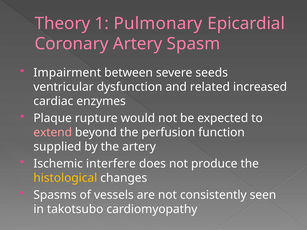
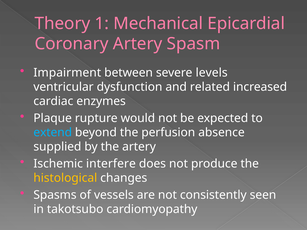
Pulmonary: Pulmonary -> Mechanical
seeds: seeds -> levels
extend colour: pink -> light blue
function: function -> absence
